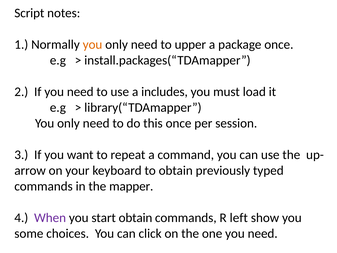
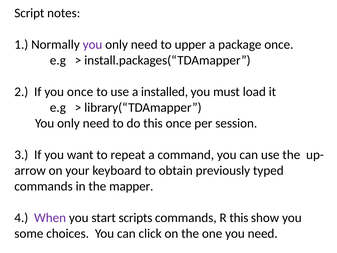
you at (92, 44) colour: orange -> purple
If you need: need -> once
includes: includes -> installed
start obtain: obtain -> scripts
R left: left -> this
